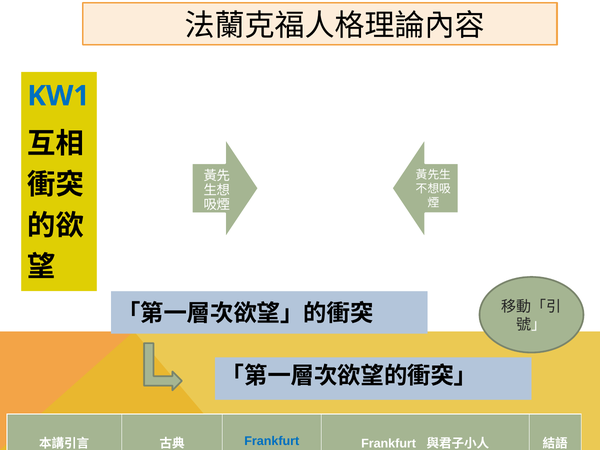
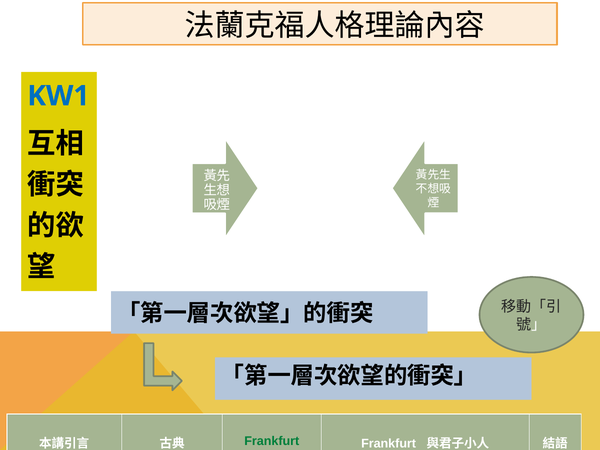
Frankfurt at (272, 441) colour: blue -> green
